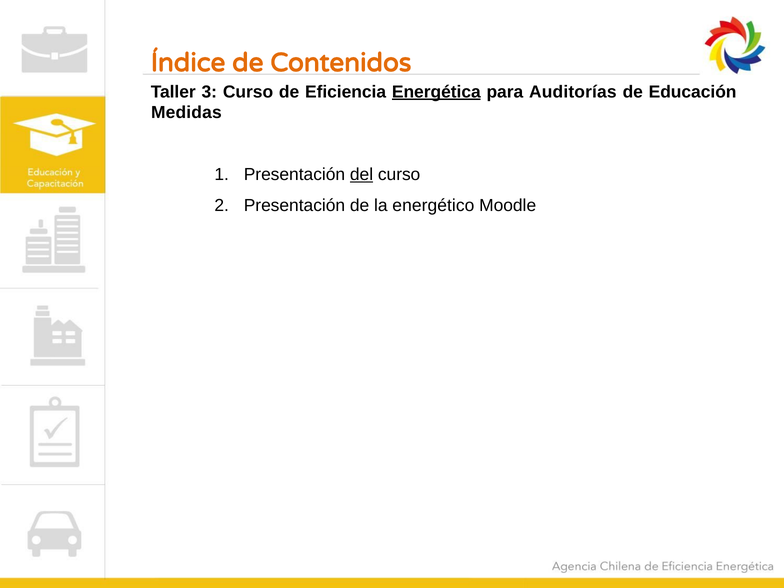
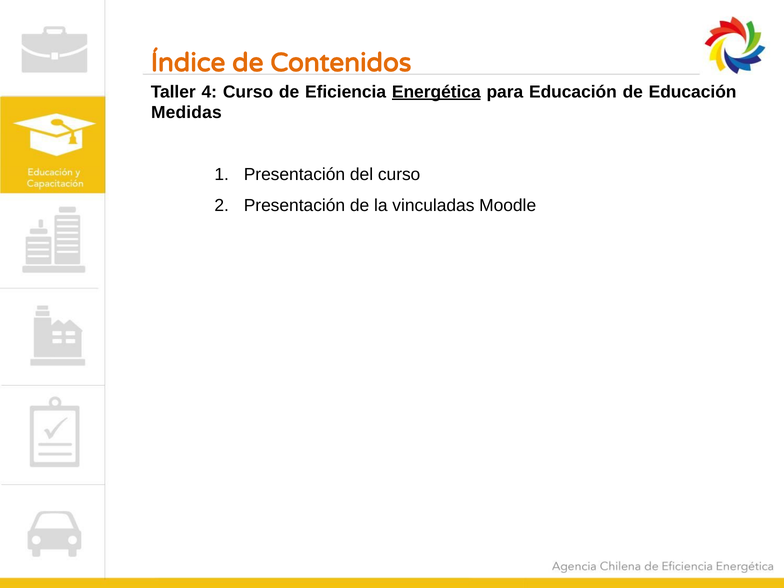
3: 3 -> 4
para Auditorías: Auditorías -> Educación
del underline: present -> none
energético: energético -> vinculadas
